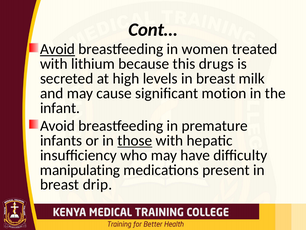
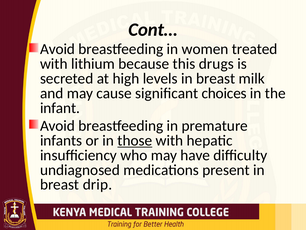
Avoid at (58, 49) underline: present -> none
motion: motion -> choices
manipulating: manipulating -> undiagnosed
